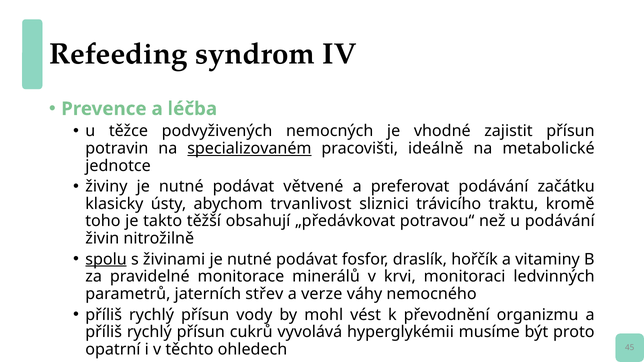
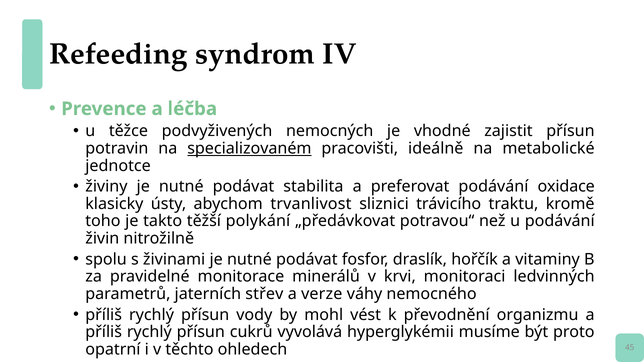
větvené: větvené -> stabilita
začátku: začátku -> oxidace
obsahují: obsahují -> polykání
spolu underline: present -> none
